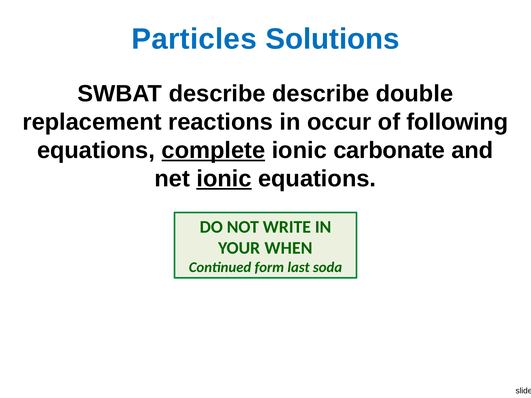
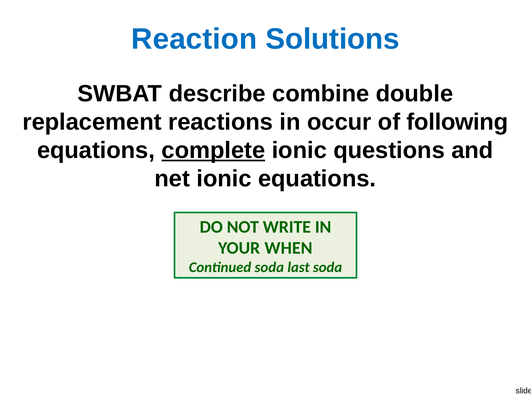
Particles: Particles -> Reaction
describe describe: describe -> combine
carbonate: carbonate -> questions
ionic at (224, 179) underline: present -> none
Continued form: form -> soda
